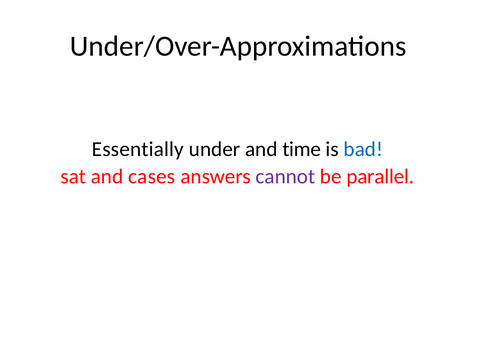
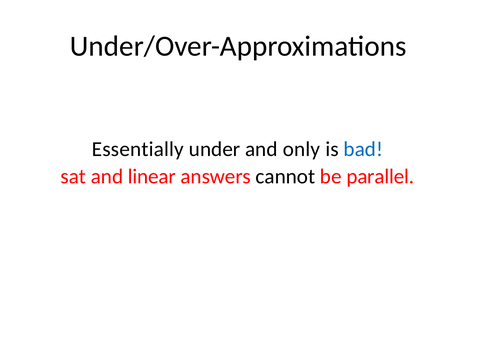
time: time -> only
cases: cases -> linear
cannot colour: purple -> black
